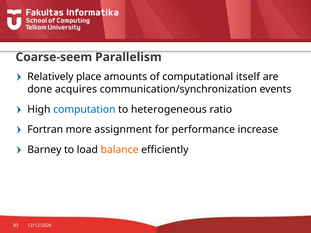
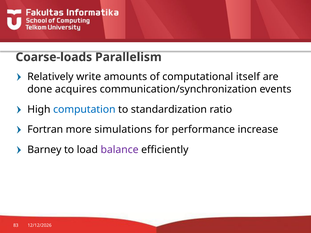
Coarse-seem: Coarse-seem -> Coarse-loads
place: place -> write
heterogeneous: heterogeneous -> standardization
assignment: assignment -> simulations
balance colour: orange -> purple
